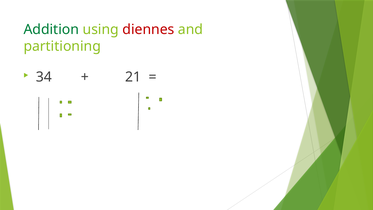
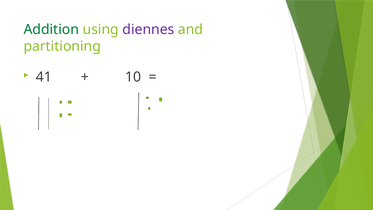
diennes colour: red -> purple
34: 34 -> 41
21: 21 -> 10
